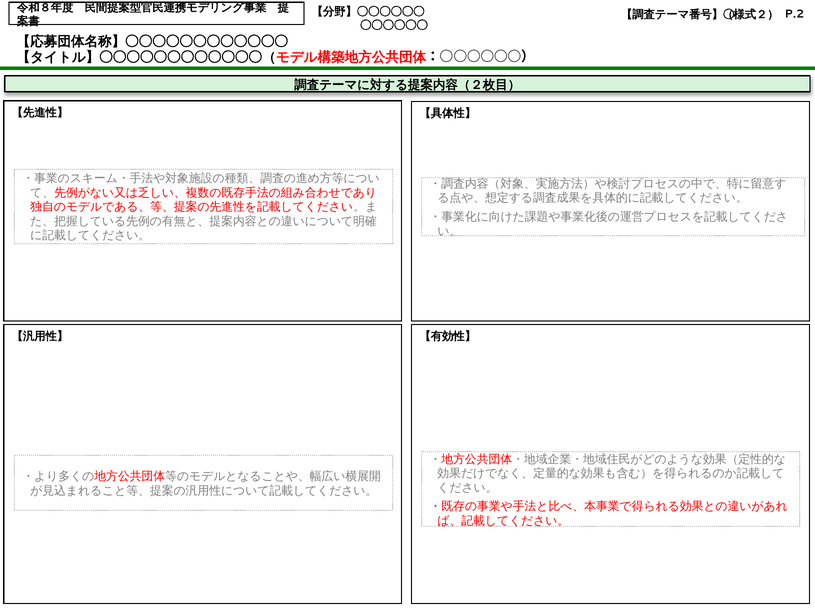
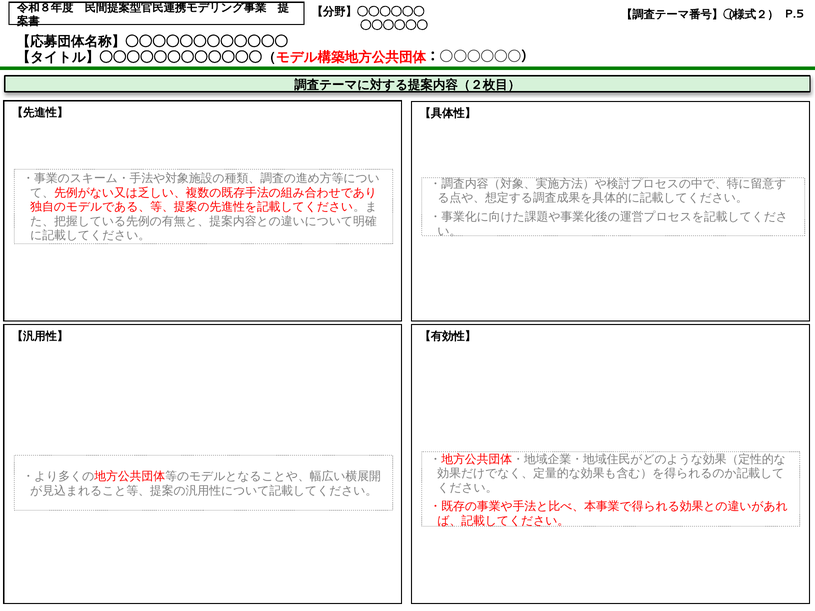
P.2: P.2 -> P.5
